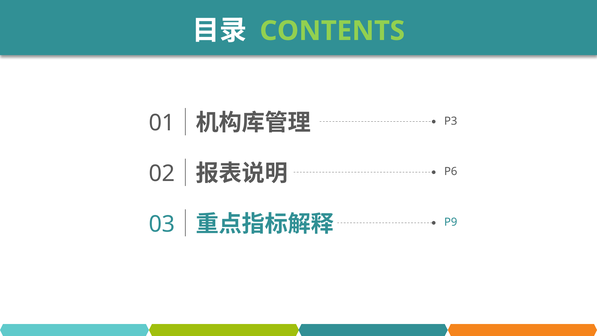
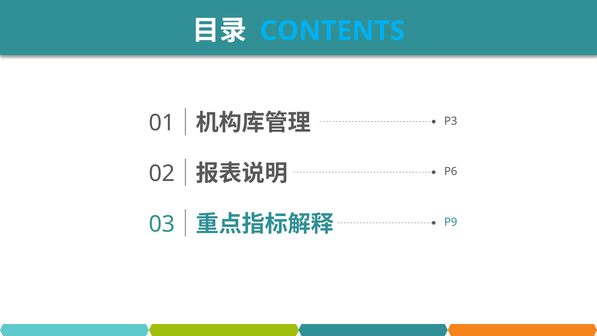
CONTENTS colour: light green -> light blue
